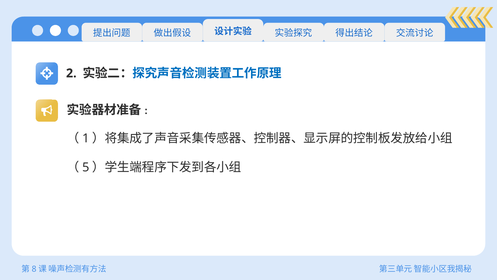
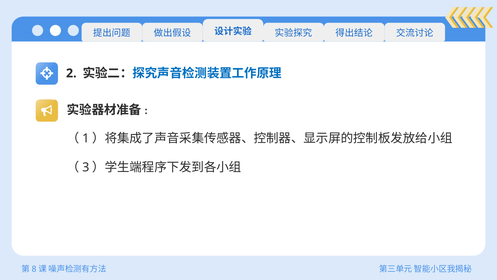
5: 5 -> 3
